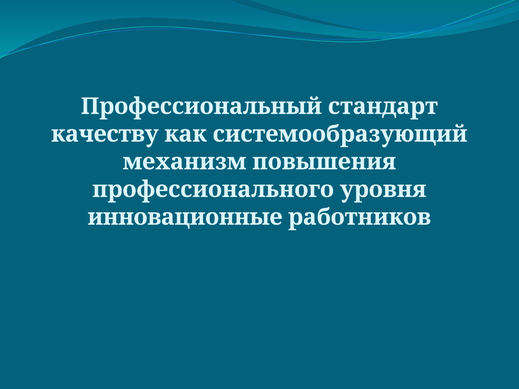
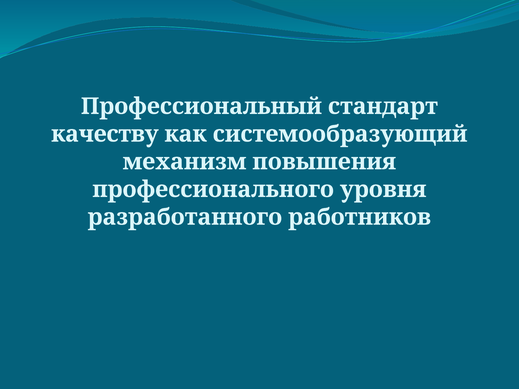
инновационные: инновационные -> разработанного
